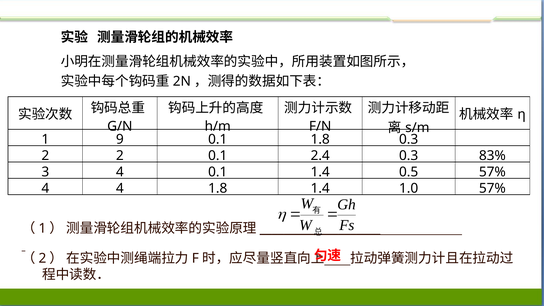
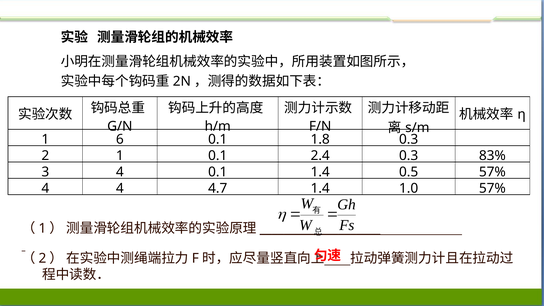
9: 9 -> 6
2 2: 2 -> 1
4 1.8: 1.8 -> 4.7
